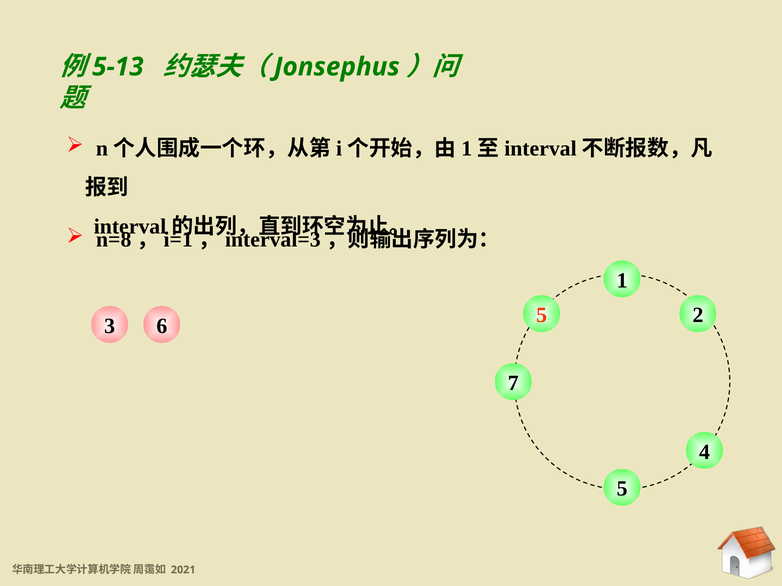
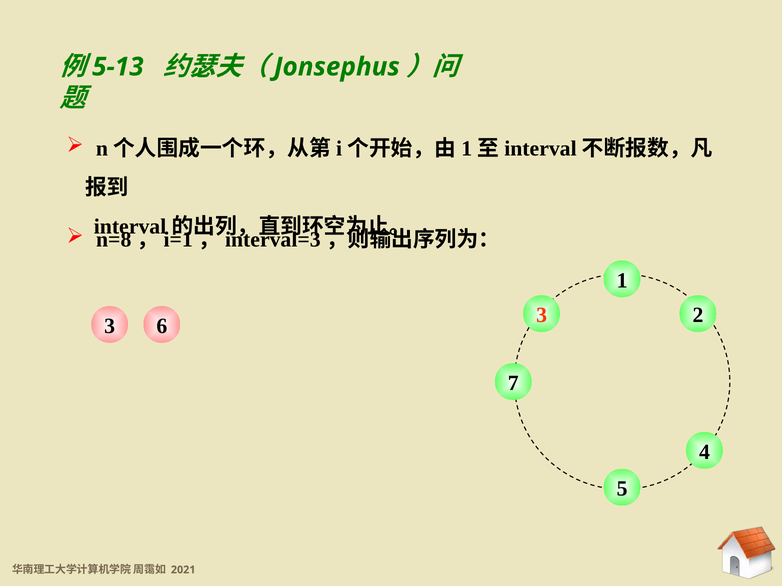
6 5: 5 -> 3
